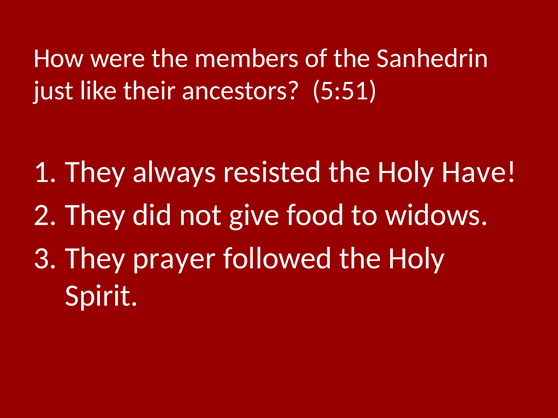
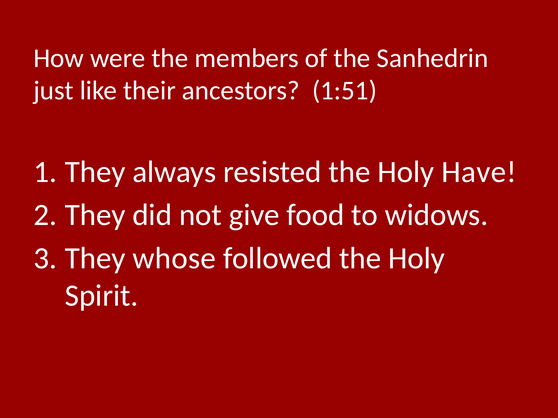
5:51: 5:51 -> 1:51
prayer: prayer -> whose
